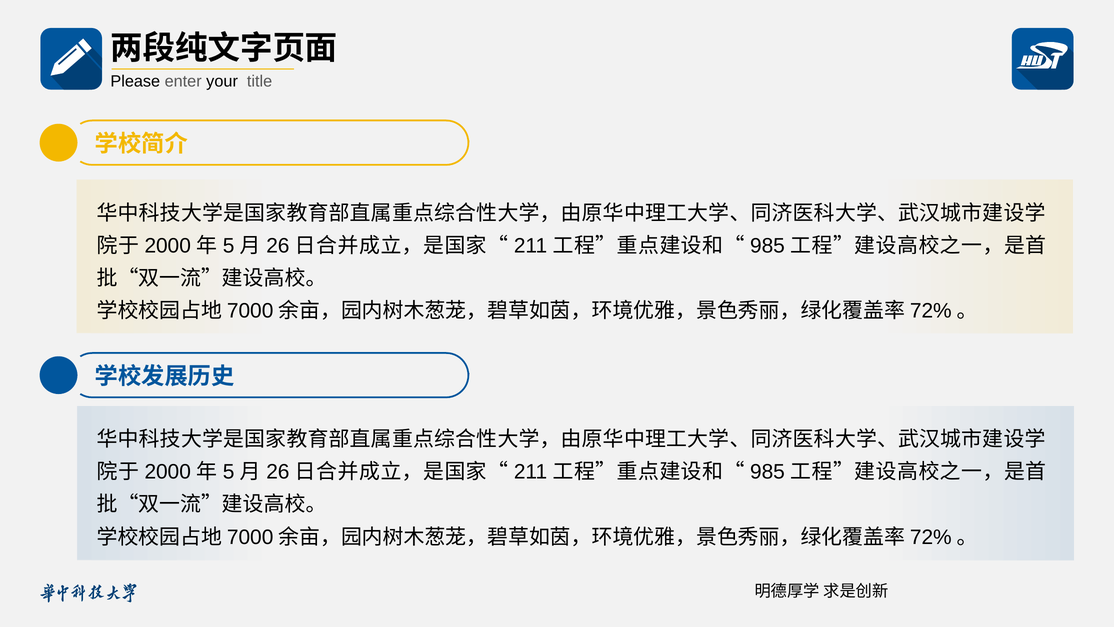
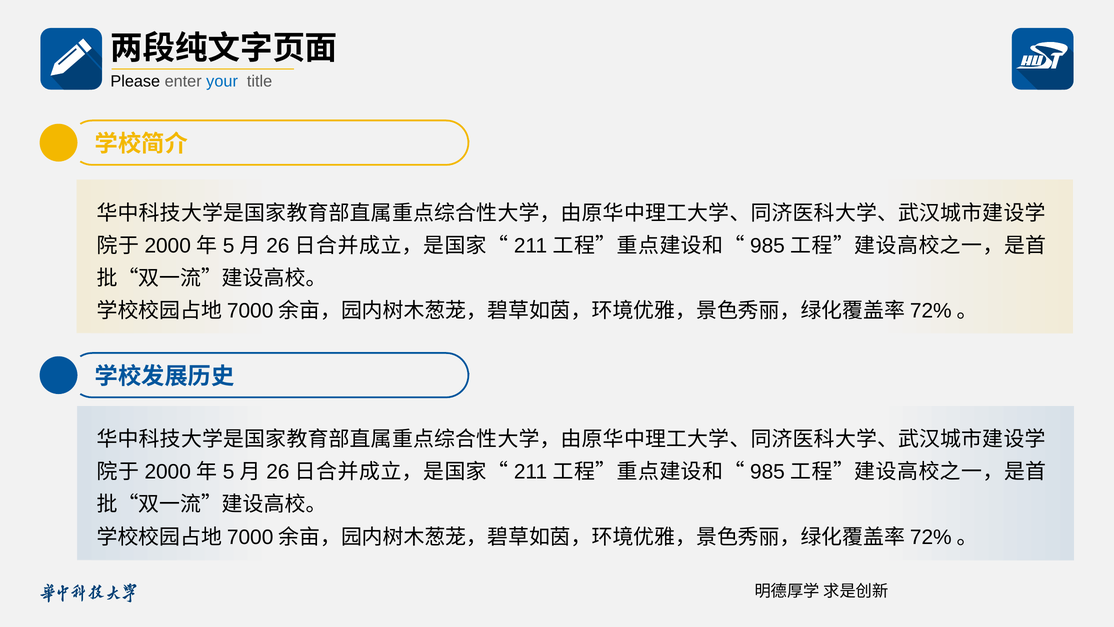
your colour: black -> blue
